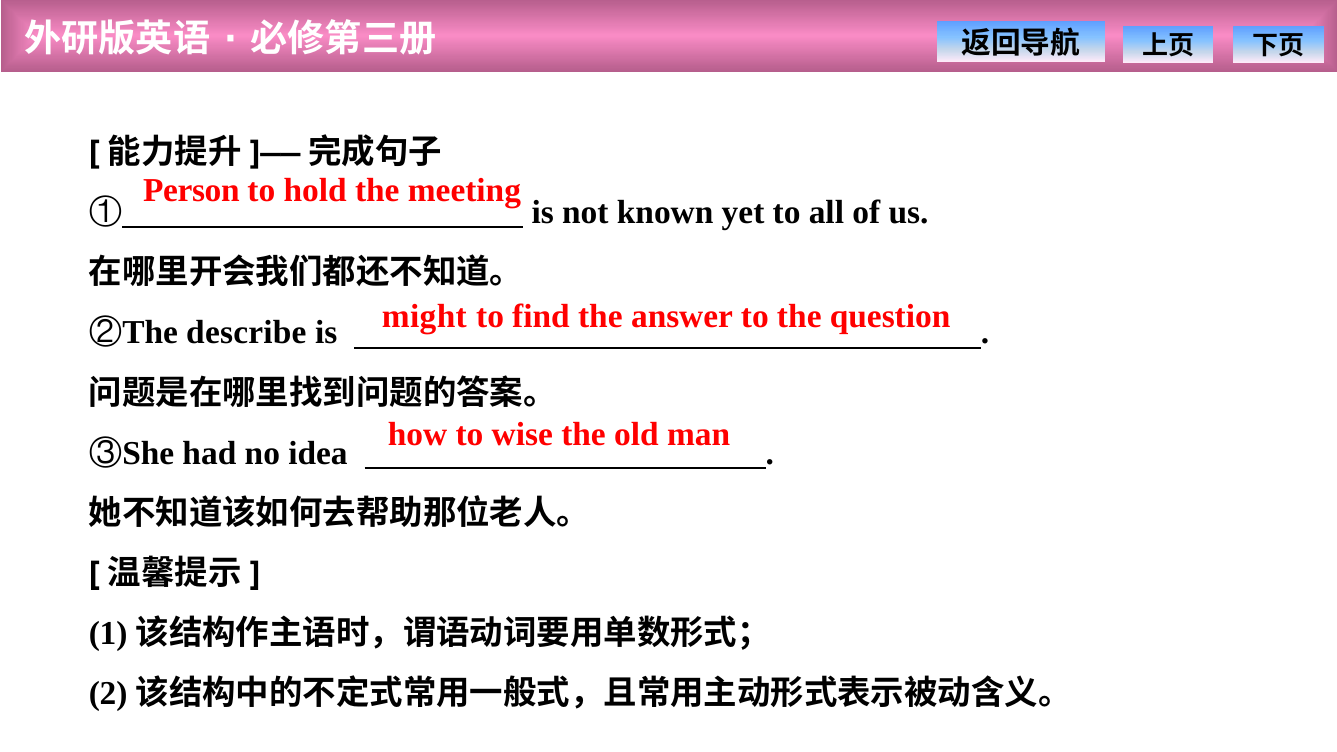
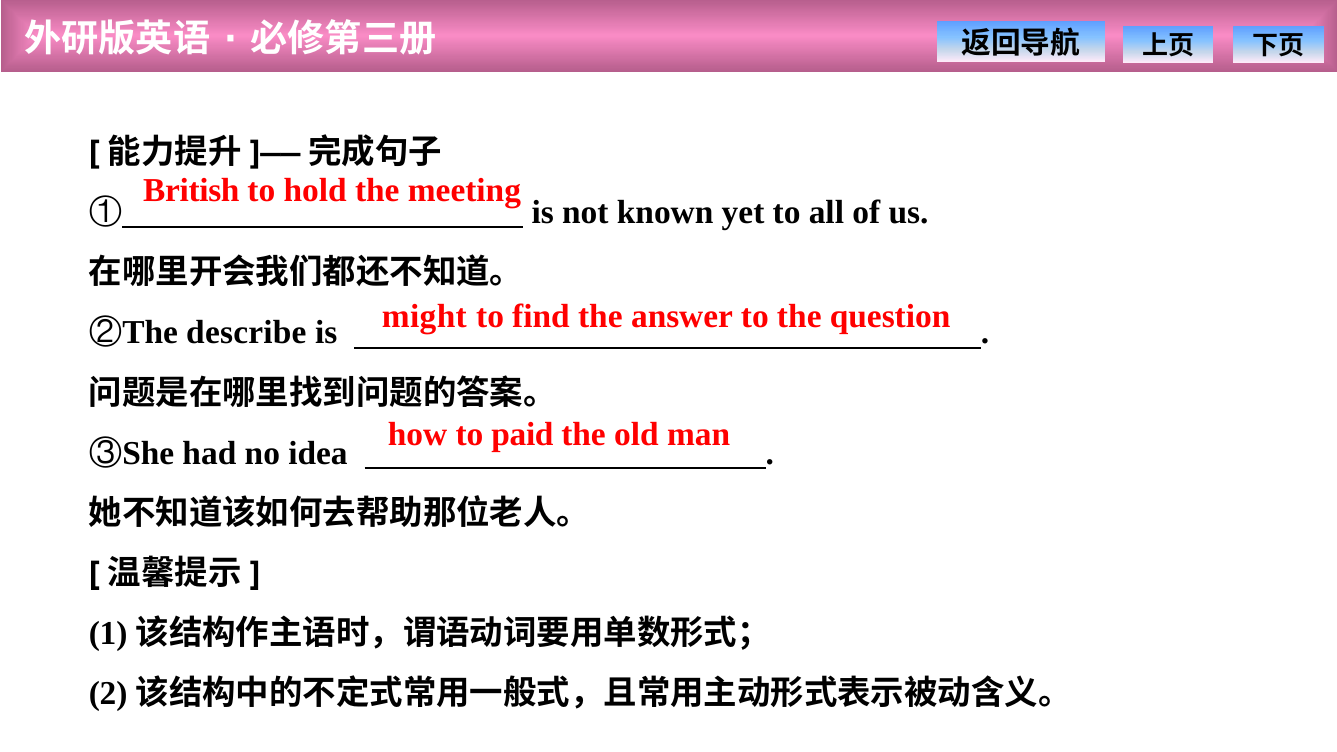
Person: Person -> British
wise: wise -> paid
